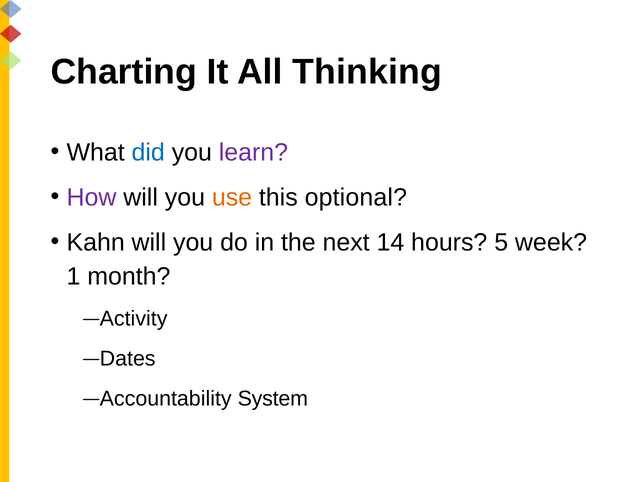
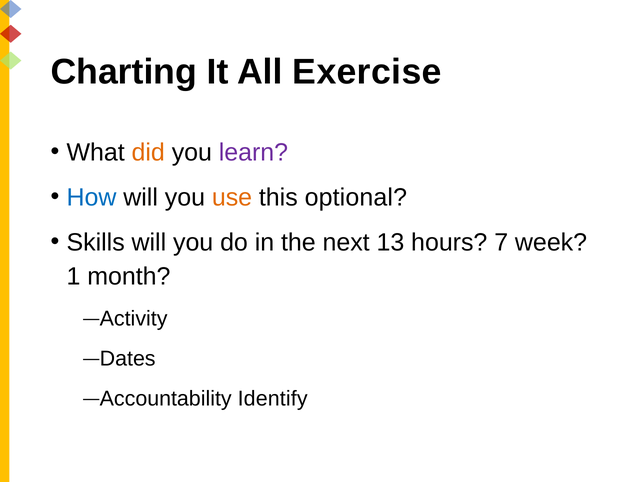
Thinking: Thinking -> Exercise
did colour: blue -> orange
How colour: purple -> blue
Kahn: Kahn -> Skills
14: 14 -> 13
5: 5 -> 7
System: System -> Identify
